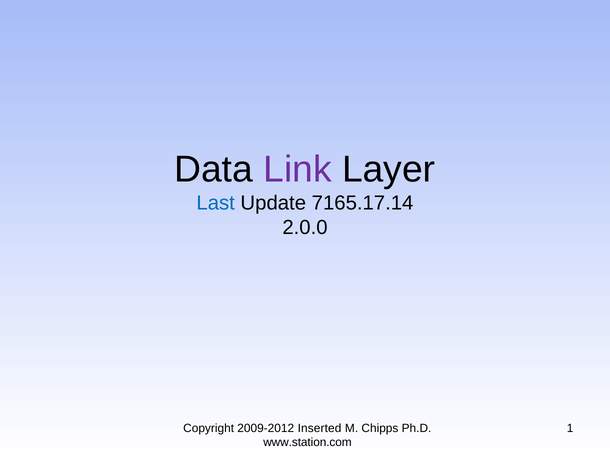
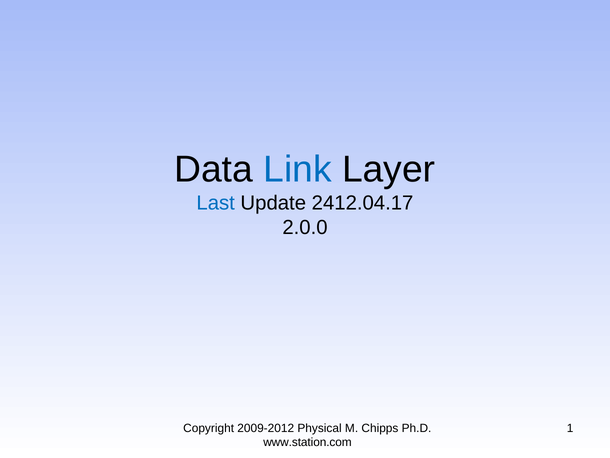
Link colour: purple -> blue
7165.17.14: 7165.17.14 -> 2412.04.17
Inserted: Inserted -> Physical
